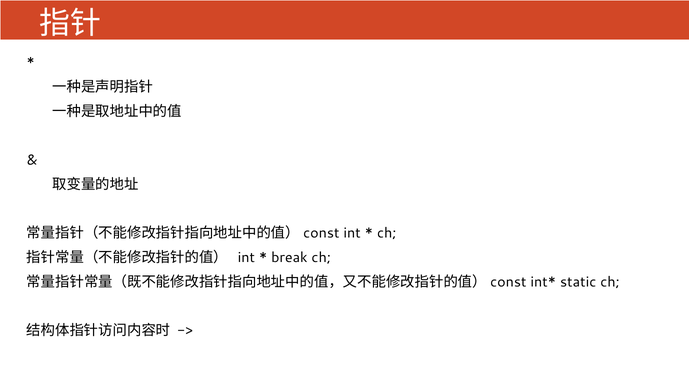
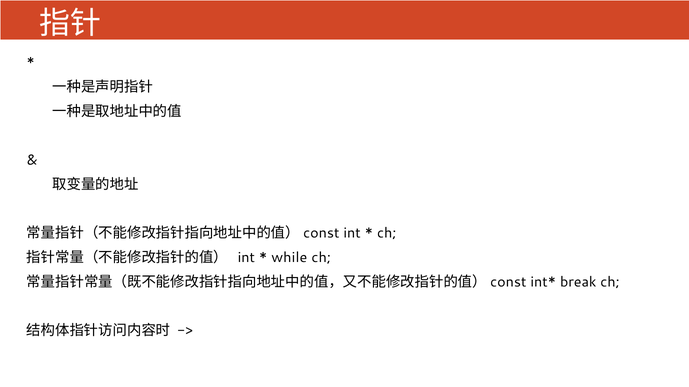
break: break -> while
static: static -> break
